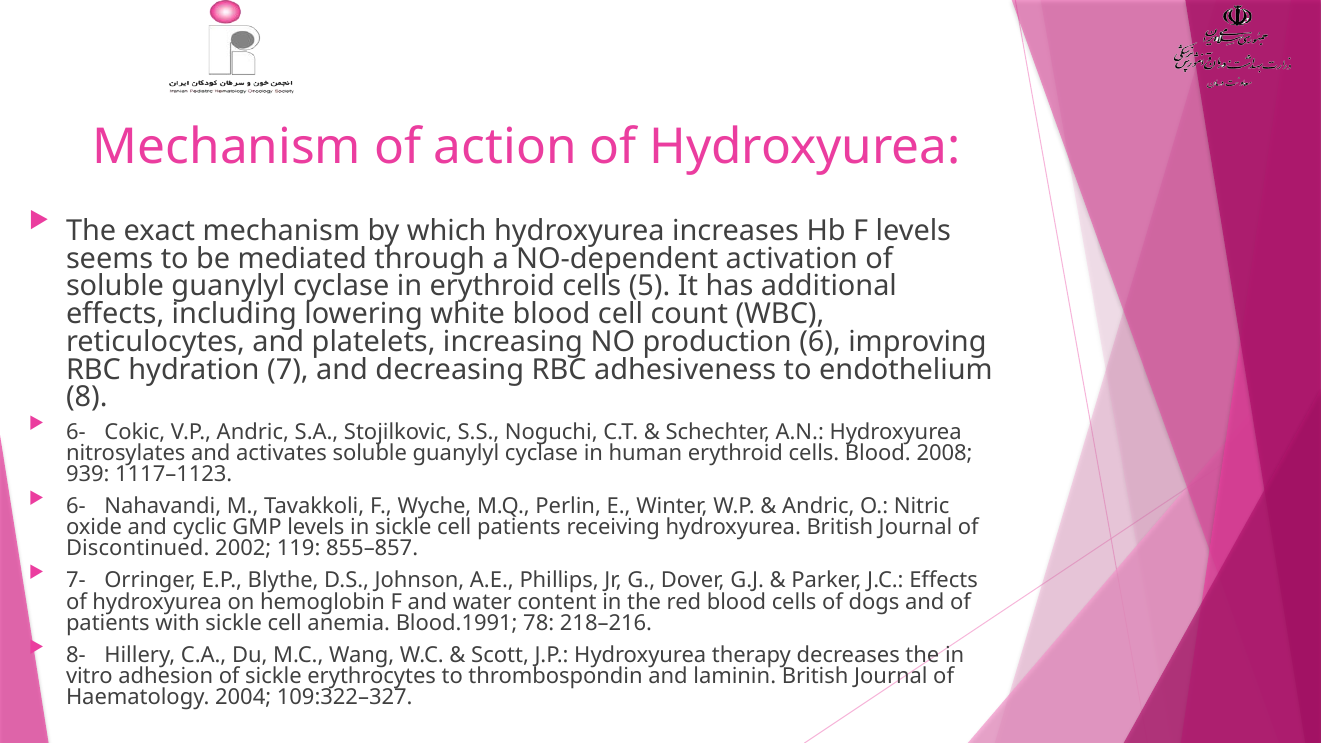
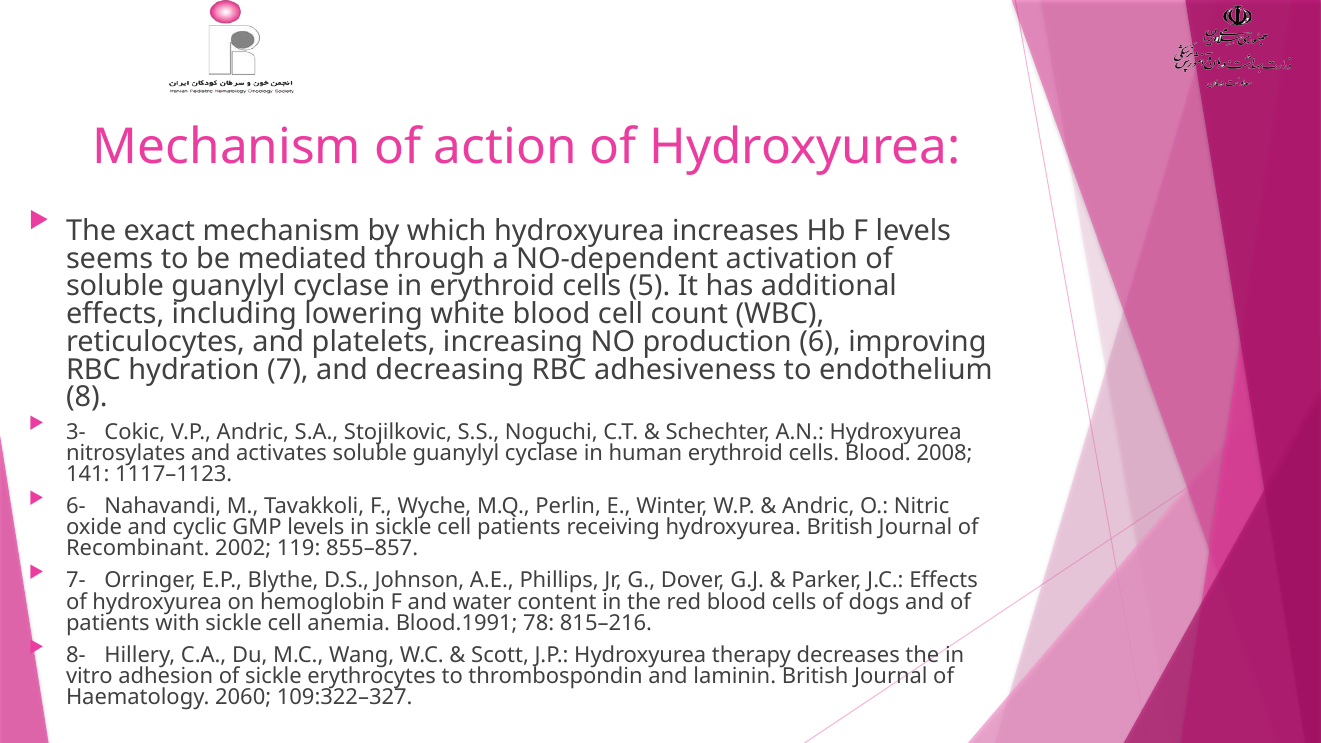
6- at (76, 432): 6- -> 3-
939: 939 -> 141
Discontinued: Discontinued -> Recombinant
218–216: 218–216 -> 815–216
2004: 2004 -> 2060
